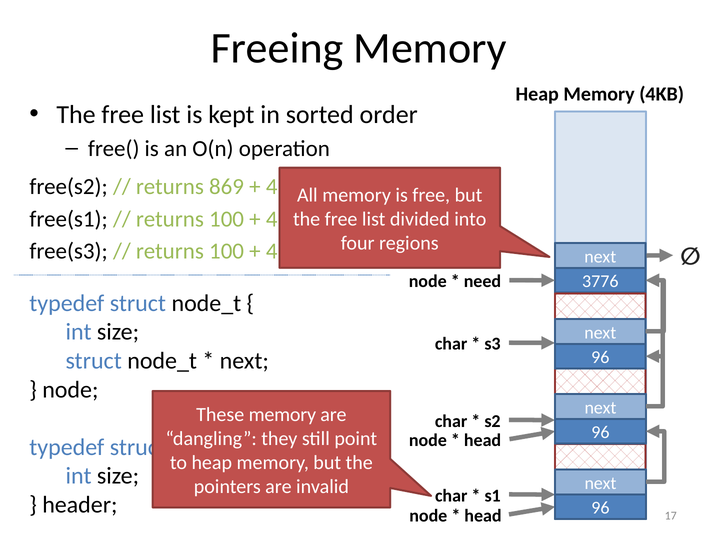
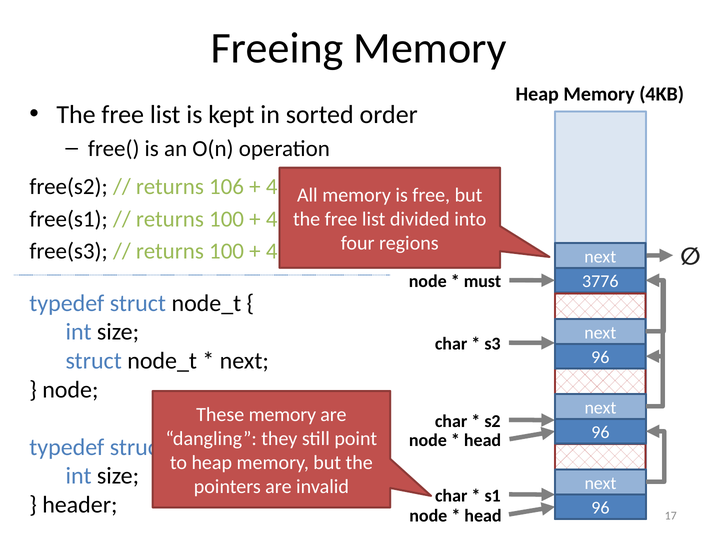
869: 869 -> 106
need: need -> must
